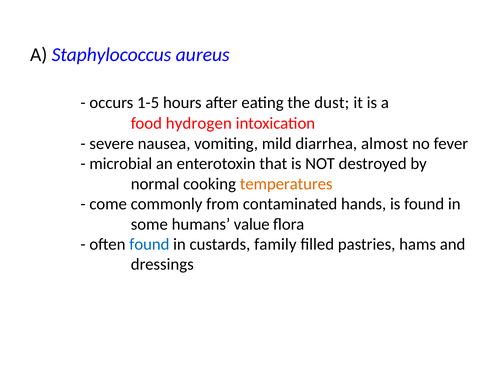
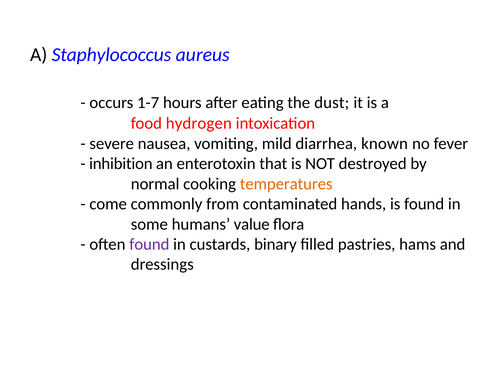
1-5: 1-5 -> 1-7
almost: almost -> known
microbial: microbial -> inhibition
found at (149, 244) colour: blue -> purple
family: family -> binary
